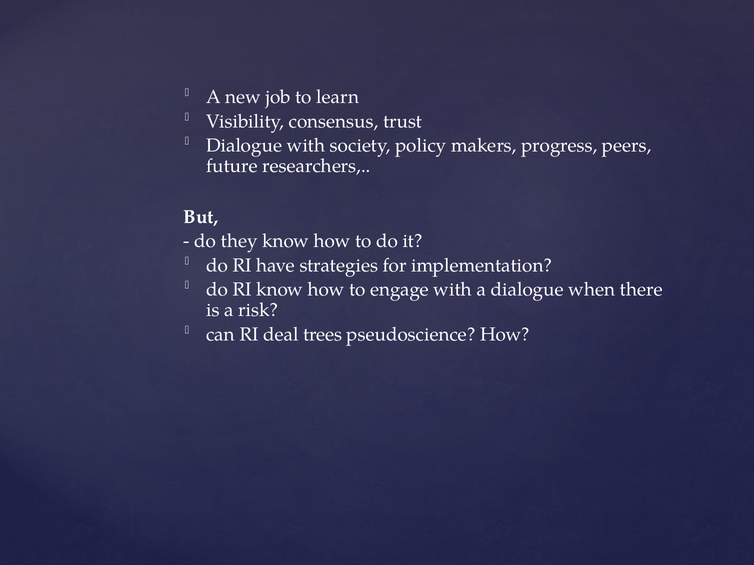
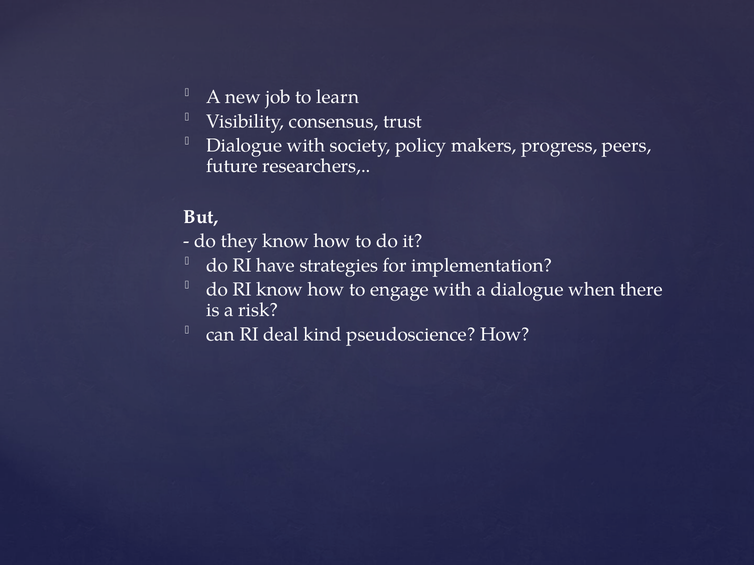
trees: trees -> kind
